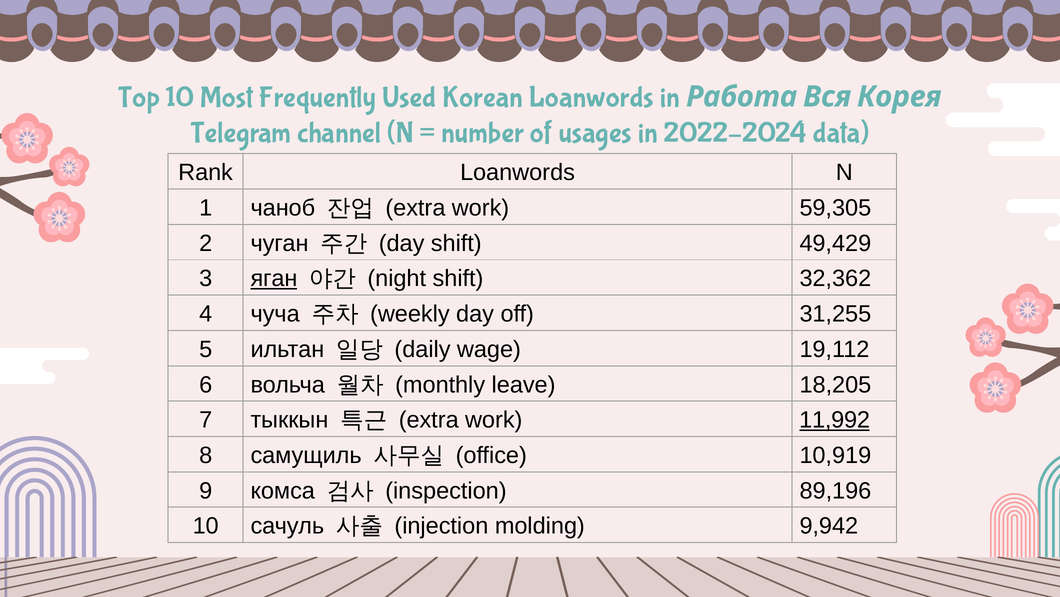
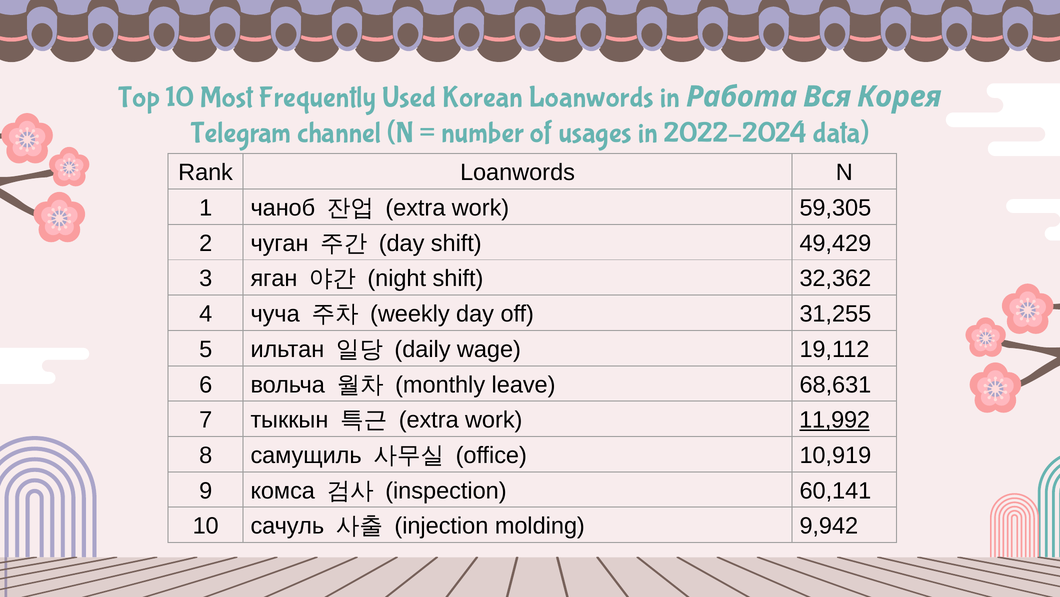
яган underline: present -> none
18,205: 18,205 -> 68,631
89,196: 89,196 -> 60,141
